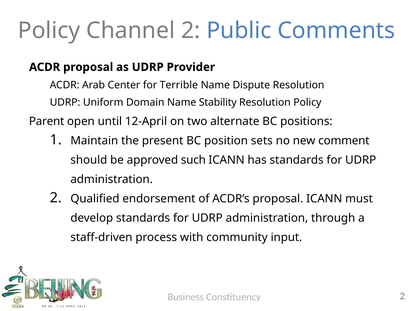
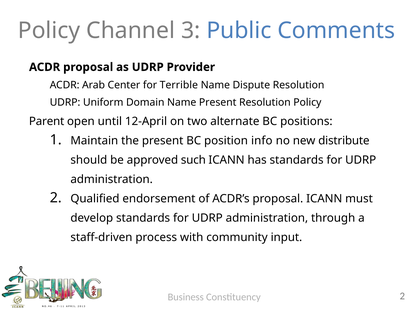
Channel 2: 2 -> 3
Name Stability: Stability -> Present
sets: sets -> info
comment: comment -> distribute
